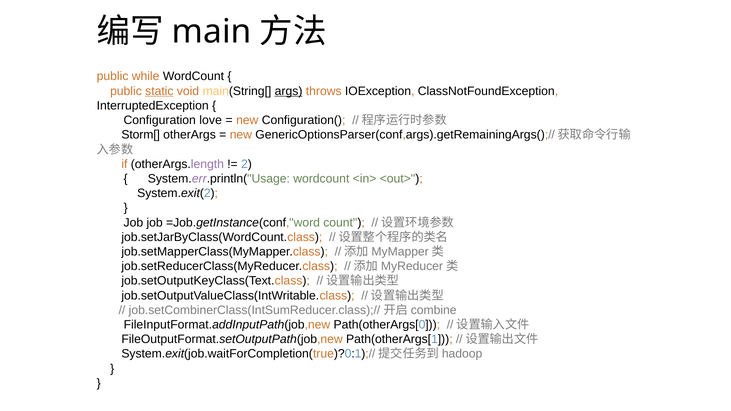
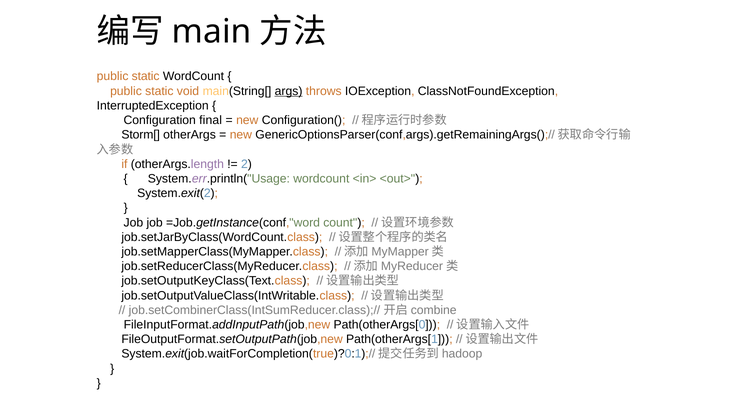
while at (146, 76): while -> static
static at (159, 91) underline: present -> none
love: love -> final
